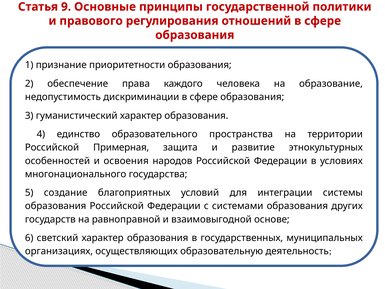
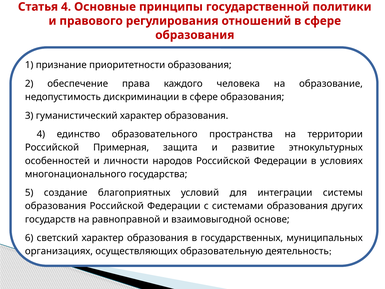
Статья 9: 9 -> 4
освоения: освоения -> личности
